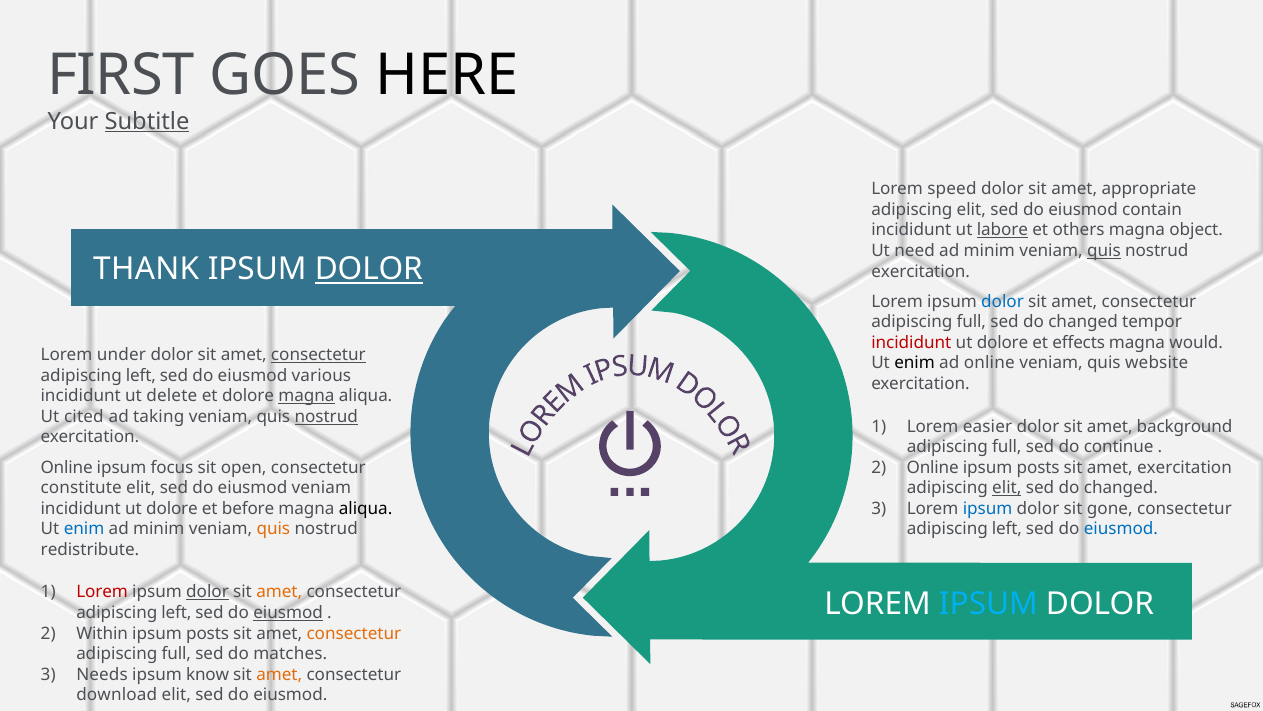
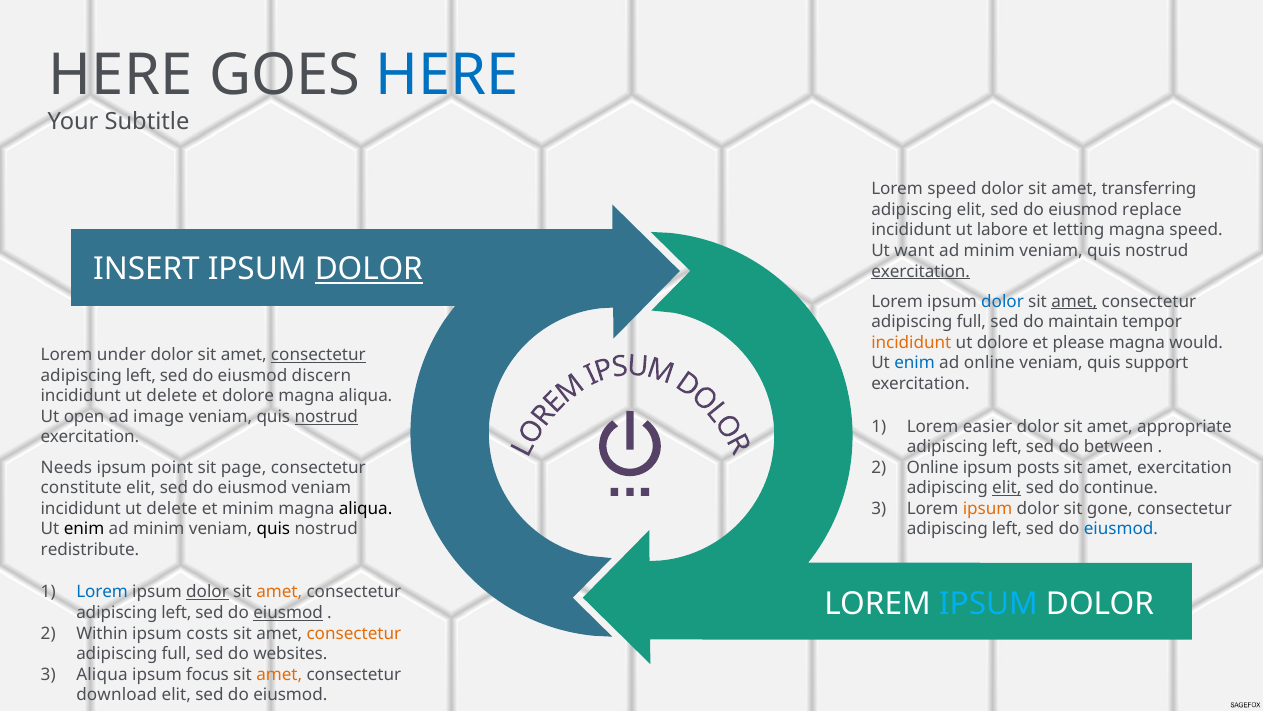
FIRST at (121, 75): FIRST -> HERE
HERE at (447, 75) colour: black -> blue
Subtitle underline: present -> none
appropriate: appropriate -> transferring
contain: contain -> replace
labore underline: present -> none
others: others -> letting
magna object: object -> speed
need: need -> want
quis at (1104, 251) underline: present -> none
THANK: THANK -> INSERT
exercitation at (921, 271) underline: none -> present
amet at (1074, 301) underline: none -> present
changed at (1083, 322): changed -> maintain
incididunt at (911, 342) colour: red -> orange
effects: effects -> please
enim at (915, 363) colour: black -> blue
website: website -> support
various: various -> discern
magna at (306, 396) underline: present -> none
cited: cited -> open
taking: taking -> image
background: background -> appropriate
full at (1007, 447): full -> left
continue: continue -> between
Online at (67, 467): Online -> Needs
focus: focus -> point
open: open -> page
changed at (1121, 488): changed -> continue
dolore at (172, 508): dolore -> delete
et before: before -> minim
ipsum at (988, 508) colour: blue -> orange
enim at (84, 529) colour: blue -> black
quis at (273, 529) colour: orange -> black
Lorem at (102, 592) colour: red -> blue
posts at (208, 633): posts -> costs
matches: matches -> websites
Needs at (102, 674): Needs -> Aliqua
know: know -> focus
